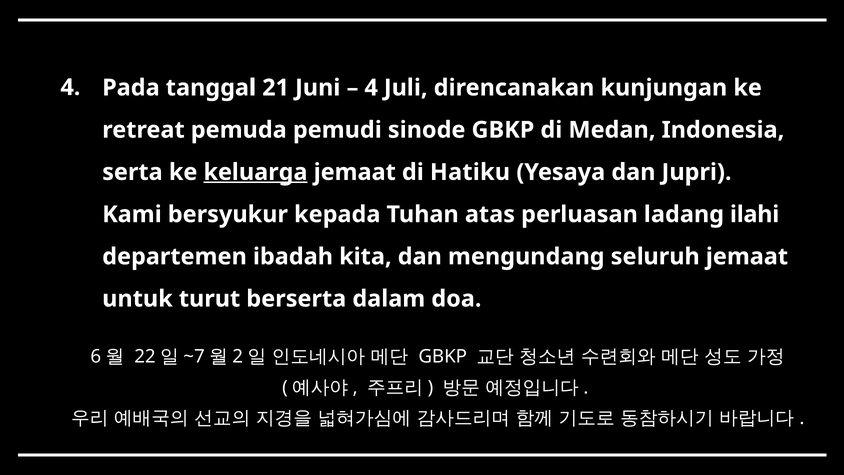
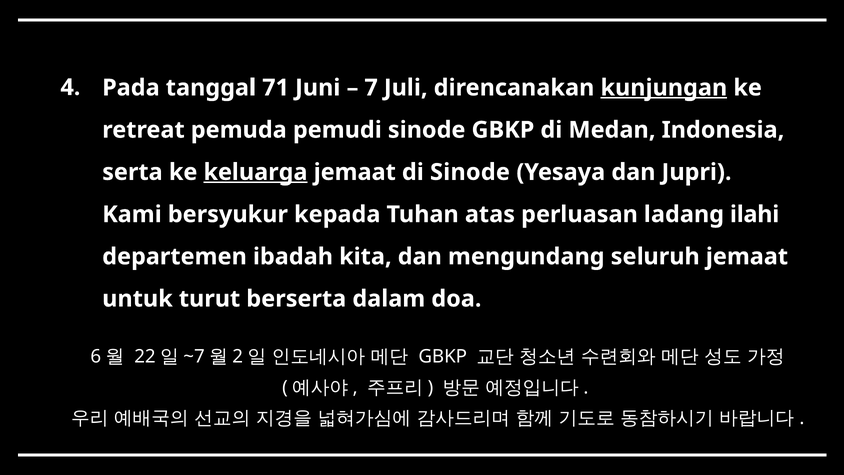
21: 21 -> 71
4 at (371, 88): 4 -> 7
kunjungan underline: none -> present
di Hatiku: Hatiku -> Sinode
